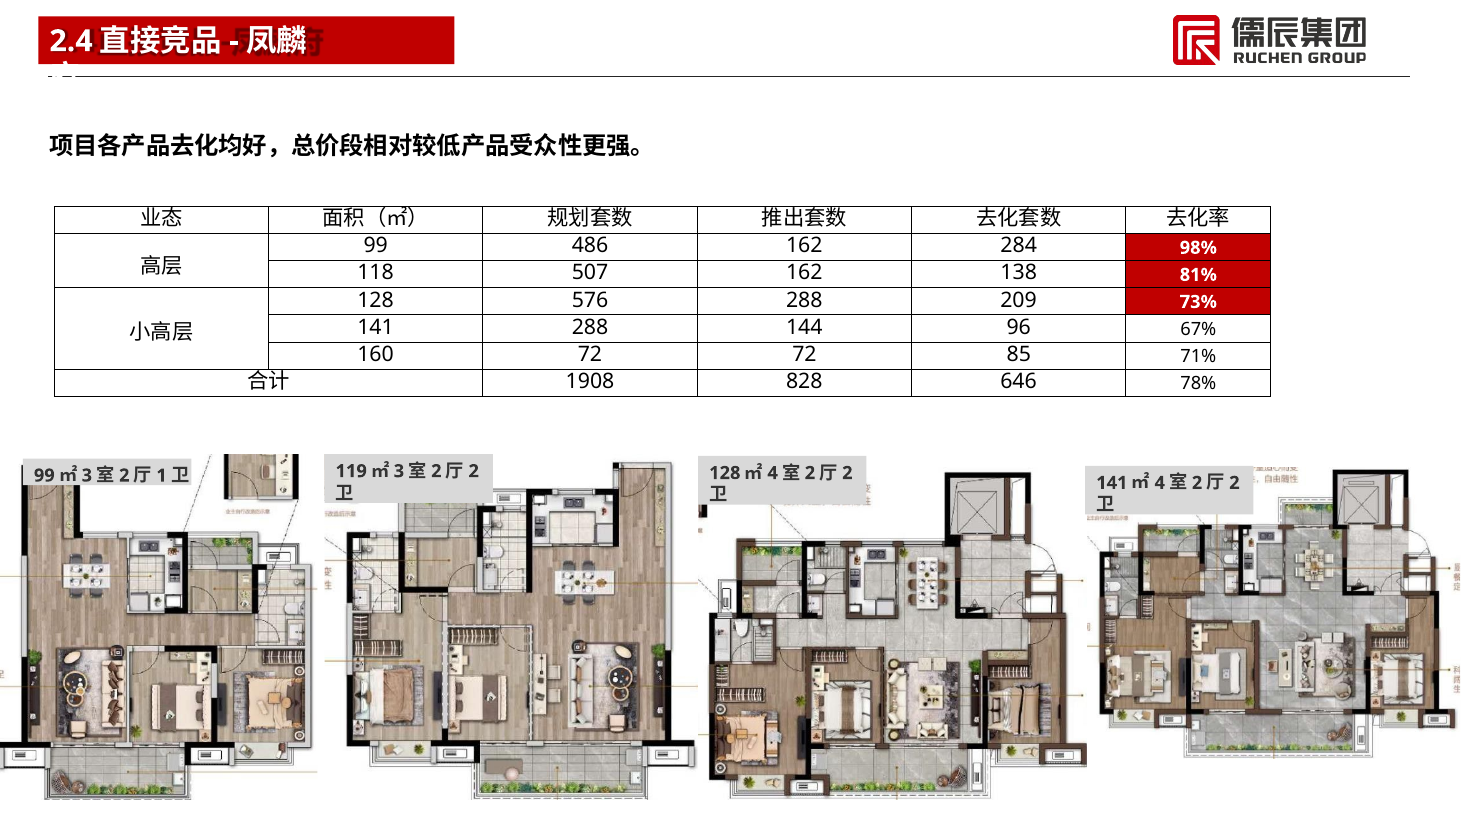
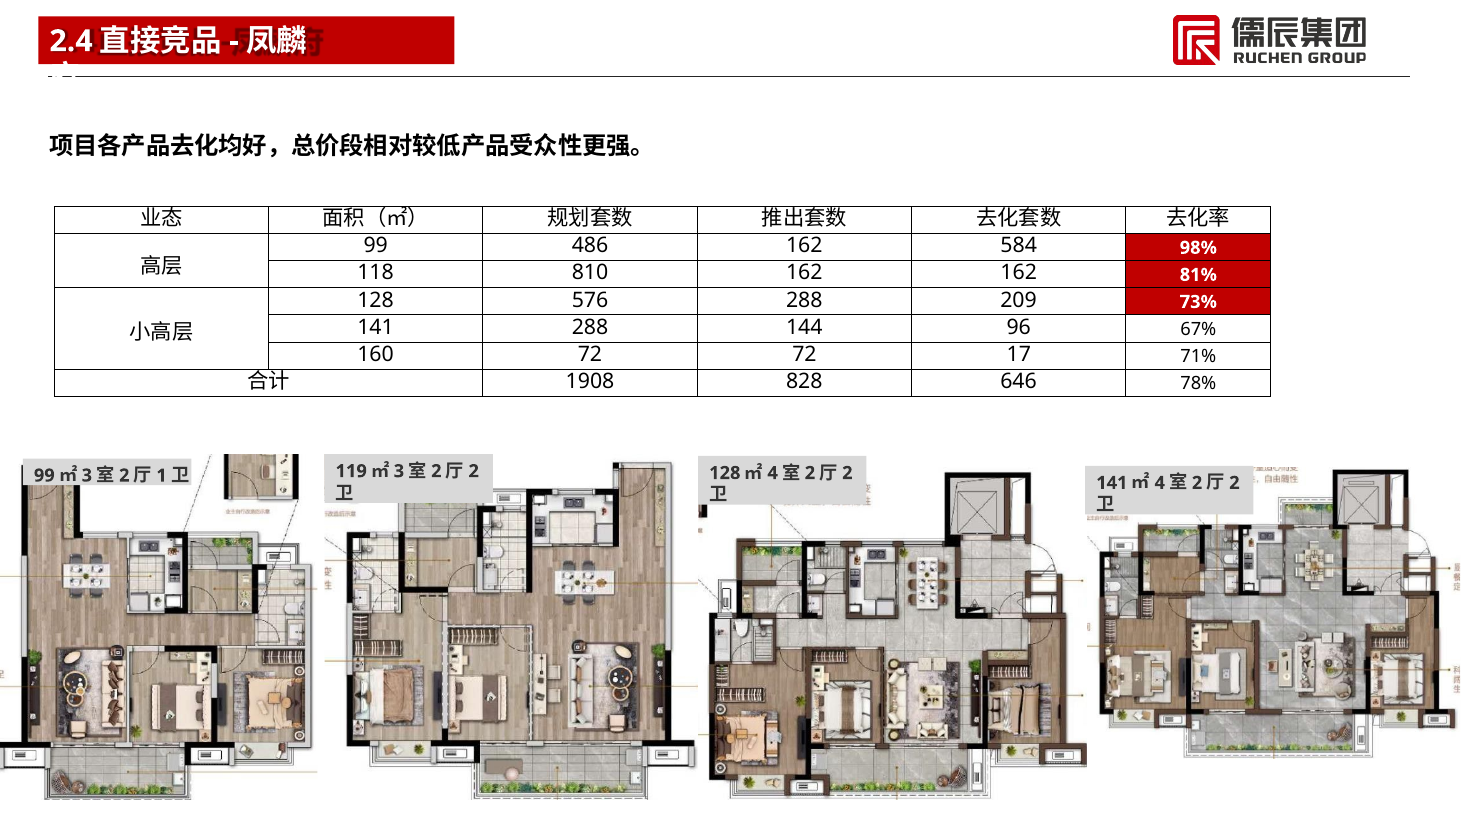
284: 284 -> 584
507: 507 -> 810
162 138: 138 -> 162
85: 85 -> 17
